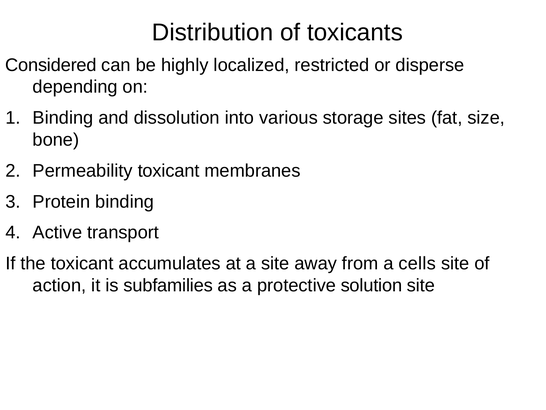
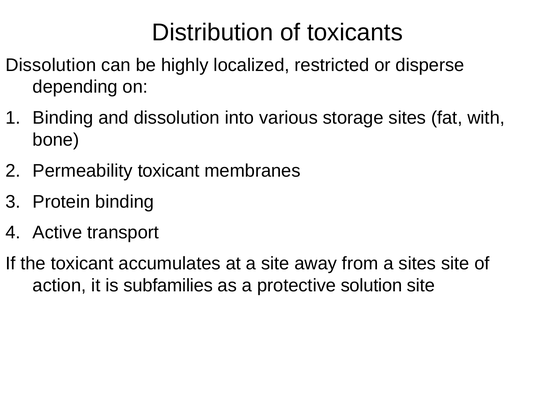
Considered at (51, 65): Considered -> Dissolution
size: size -> with
a cells: cells -> sites
